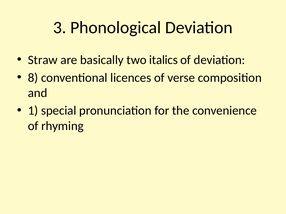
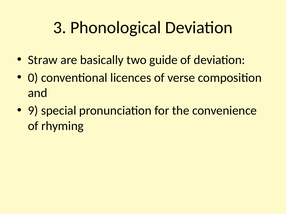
italics: italics -> guide
8: 8 -> 0
1: 1 -> 9
